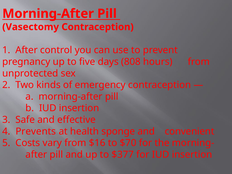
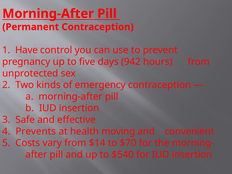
Vasectomy: Vasectomy -> Permanent
1 After: After -> Have
808: 808 -> 942
sponge: sponge -> moving
$16: $16 -> $14
$377: $377 -> $540
